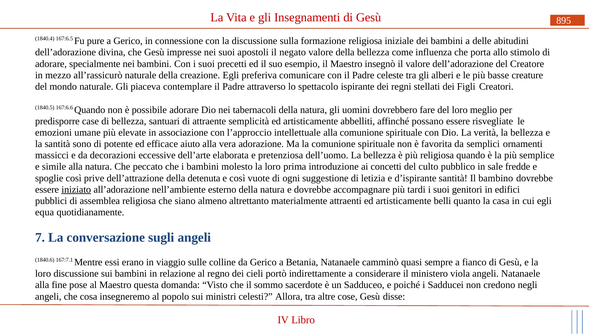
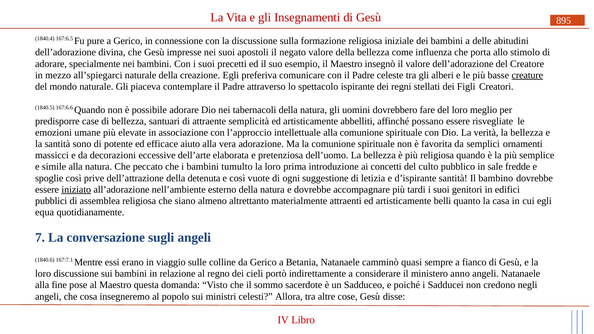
all’rassicurò: all’rassicurò -> all’spiegarci
creature underline: none -> present
molesto: molesto -> tumulto
viola: viola -> anno
